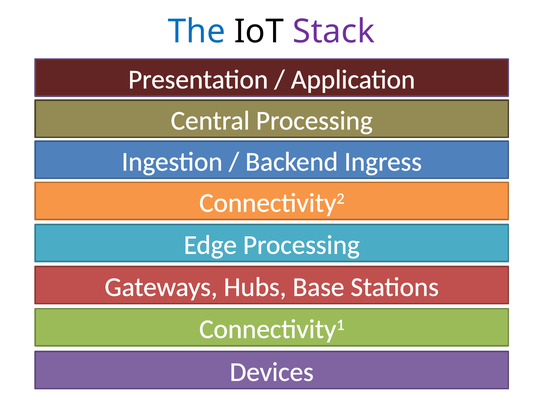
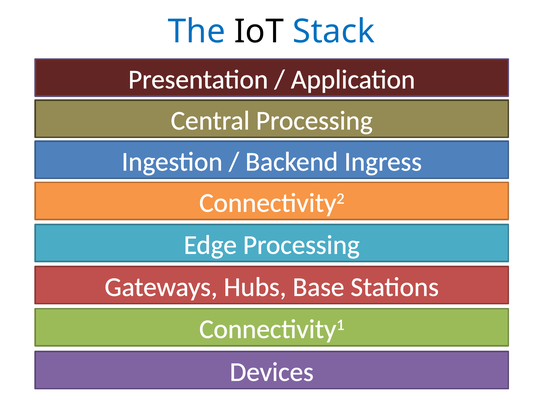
Stack colour: purple -> blue
